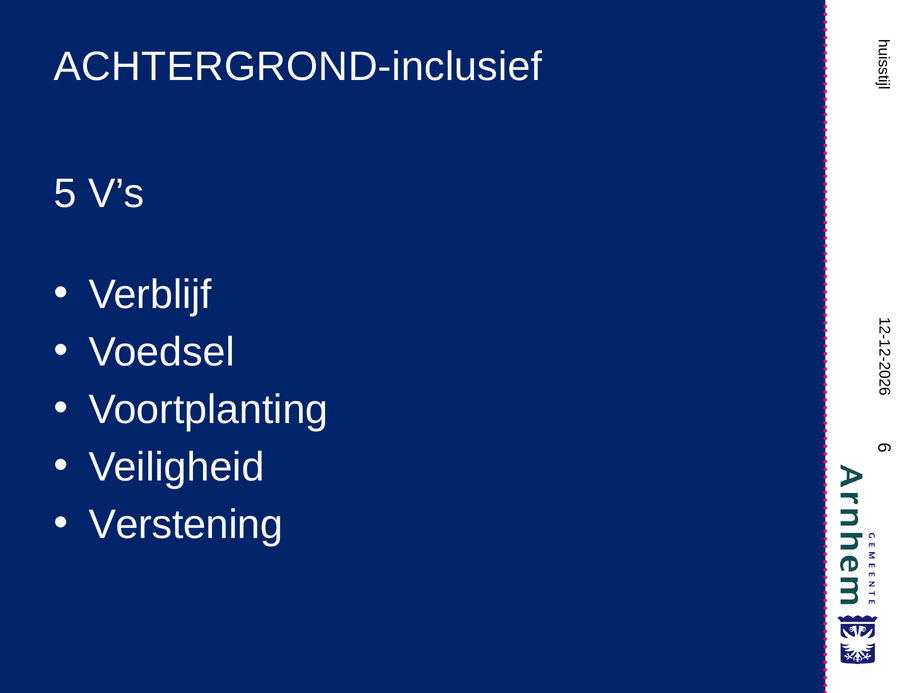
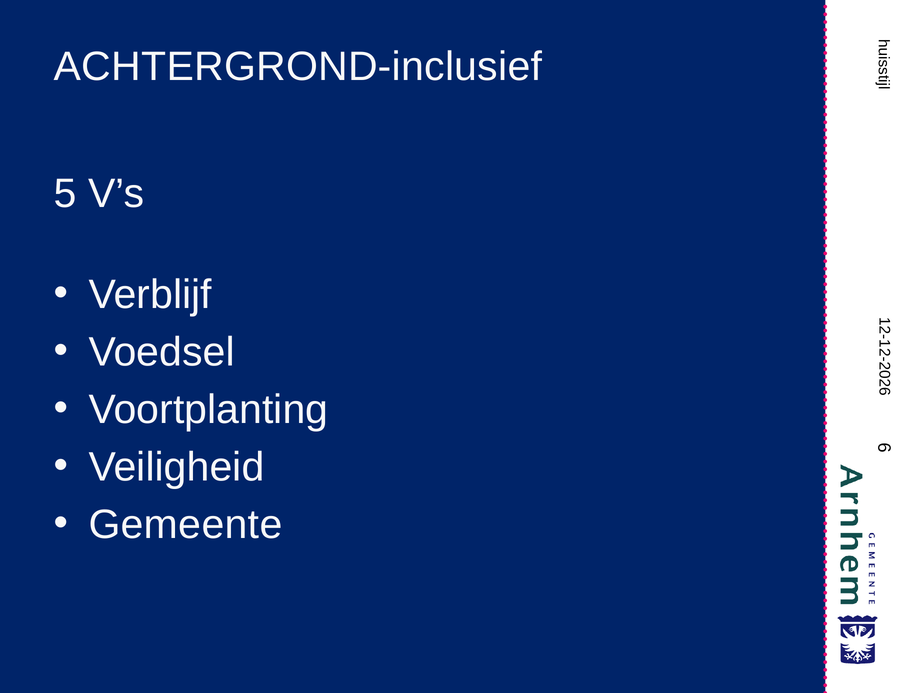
Verstening: Verstening -> Gemeente
